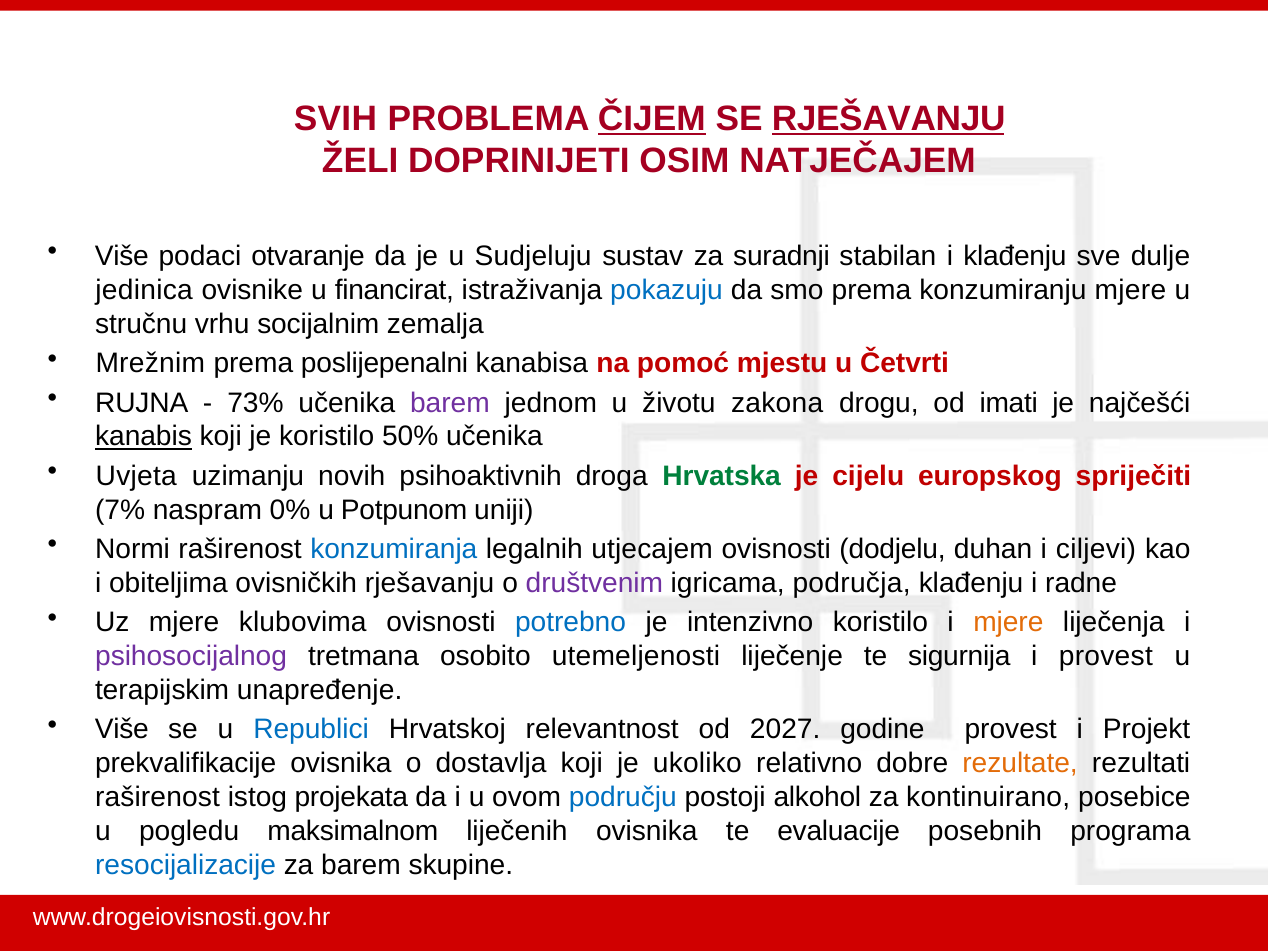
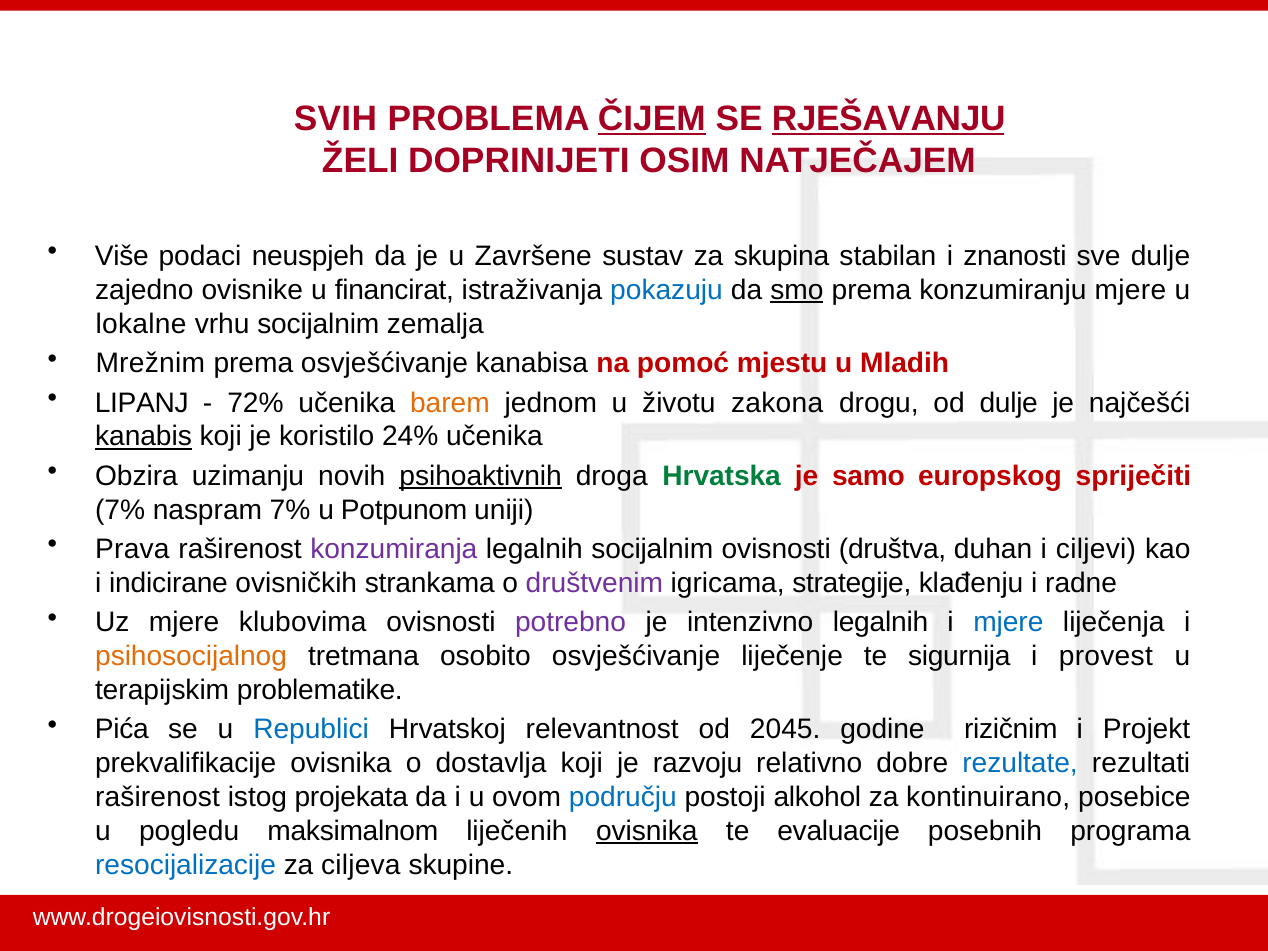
otvaranje: otvaranje -> neuspjeh
Sudjeluju: Sudjeluju -> Završene
suradnji: suradnji -> skupina
i klađenju: klađenju -> znanosti
jedinica: jedinica -> zajedno
smo underline: none -> present
stručnu: stručnu -> lokalne
prema poslijepenalni: poslijepenalni -> osvješćivanje
Četvrti: Četvrti -> Mladih
RUJNA: RUJNA -> LIPANJ
73%: 73% -> 72%
barem at (450, 403) colour: purple -> orange
od imati: imati -> dulje
50%: 50% -> 24%
Uvjeta: Uvjeta -> Obzira
psihoaktivnih underline: none -> present
cijelu: cijelu -> samo
naspram 0%: 0% -> 7%
Normi: Normi -> Prava
konzumiranja colour: blue -> purple
legalnih utjecajem: utjecajem -> socijalnim
dodjelu: dodjelu -> društva
obiteljima: obiteljima -> indicirane
ovisničkih rješavanju: rješavanju -> strankama
područja: područja -> strategije
potrebno colour: blue -> purple
intenzivno koristilo: koristilo -> legalnih
mjere at (1008, 623) colour: orange -> blue
psihosocijalnog colour: purple -> orange
osobito utemeljenosti: utemeljenosti -> osvješćivanje
unapređenje: unapređenje -> problematike
Više at (122, 730): Više -> Pića
2027: 2027 -> 2045
godine provest: provest -> rizičnim
ukoliko: ukoliko -> razvoju
rezultate colour: orange -> blue
ovisnika at (647, 831) underline: none -> present
za barem: barem -> ciljeva
